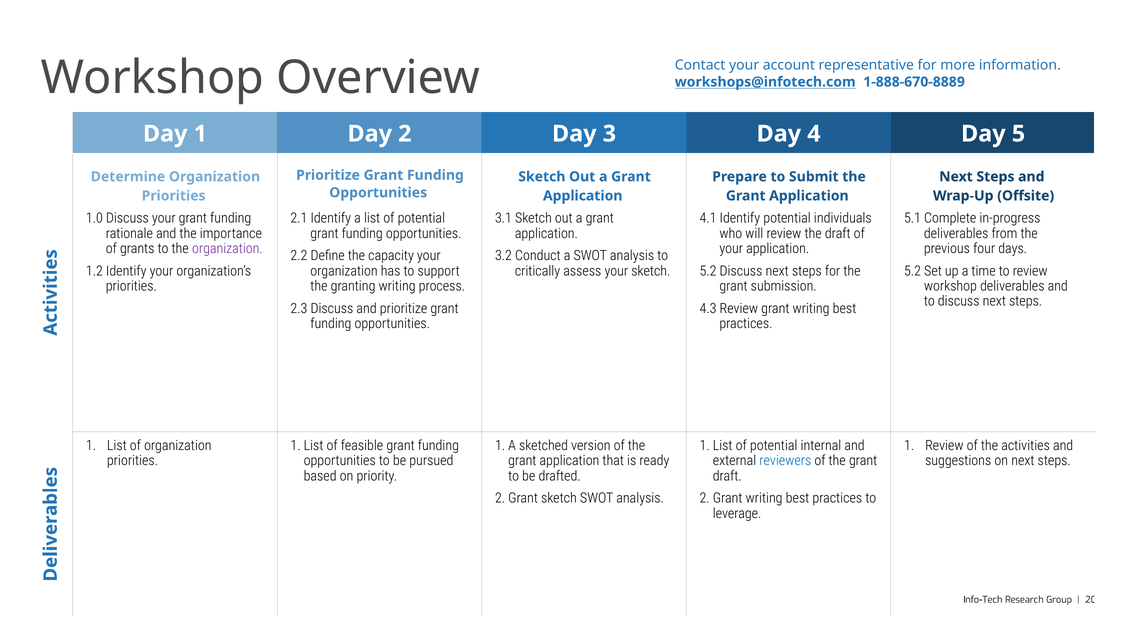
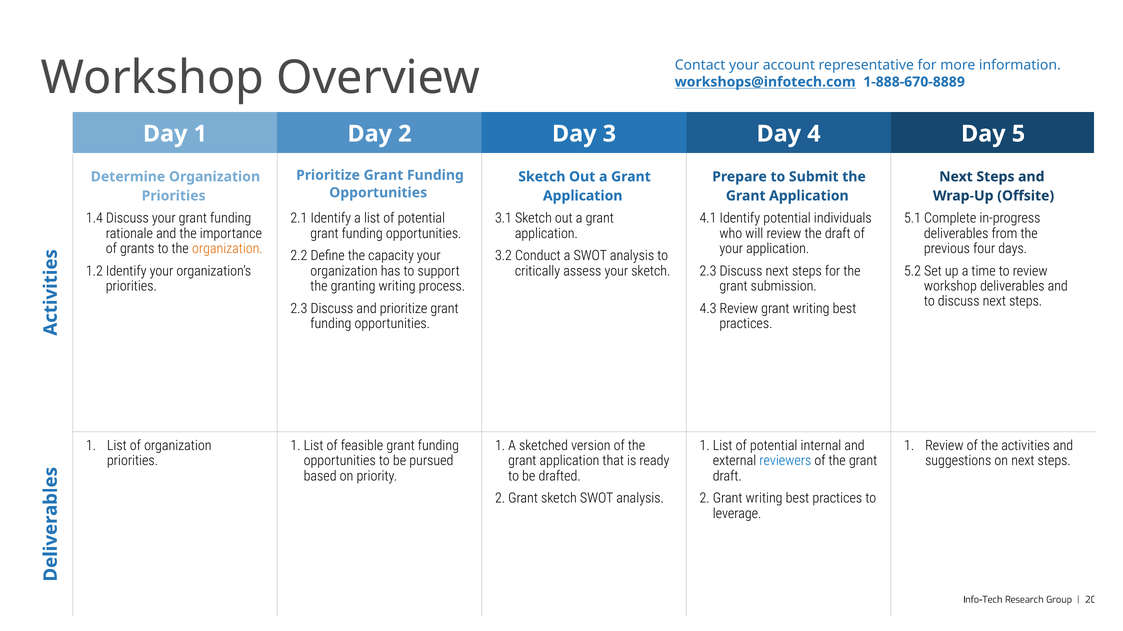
1.0: 1.0 -> 1.4
organization at (227, 249) colour: purple -> orange
5.2 at (708, 271): 5.2 -> 2.3
